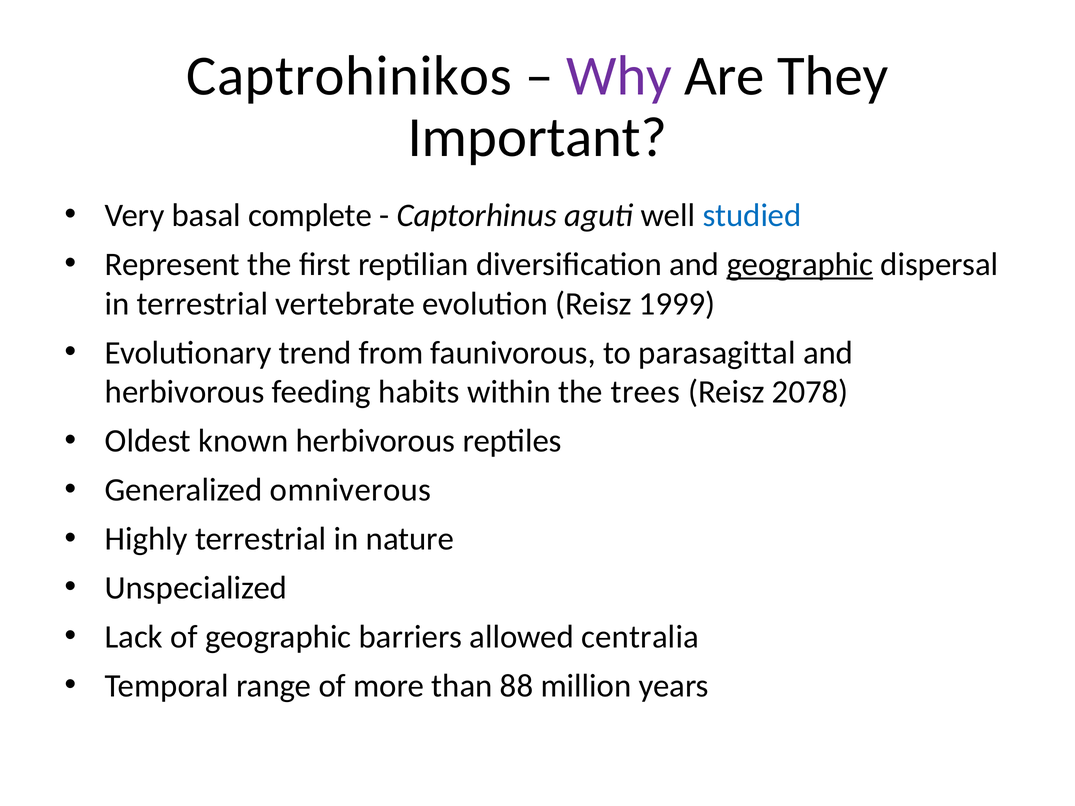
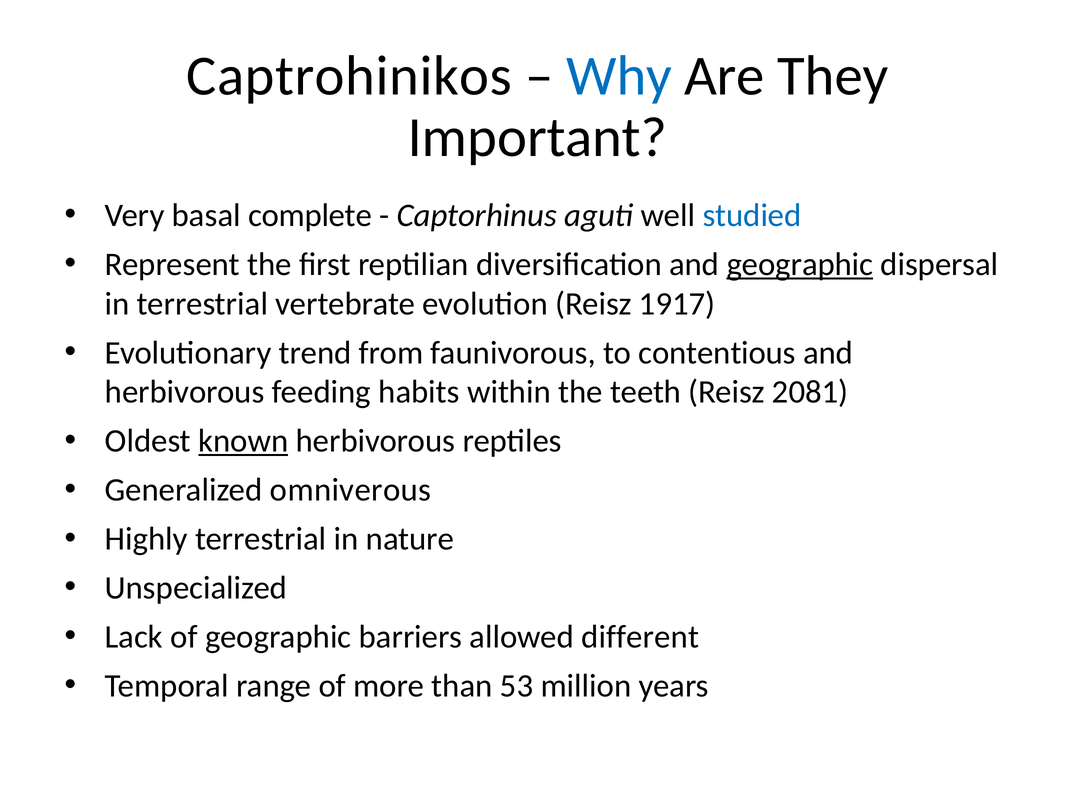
Why colour: purple -> blue
1999: 1999 -> 1917
parasagittal: parasagittal -> contentious
trees: trees -> teeth
2078: 2078 -> 2081
known underline: none -> present
centralia: centralia -> different
88: 88 -> 53
